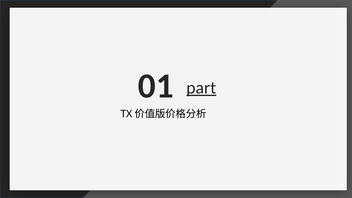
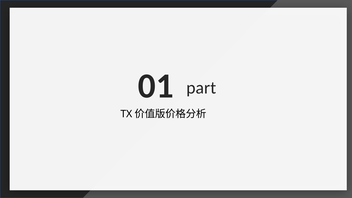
part underline: present -> none
